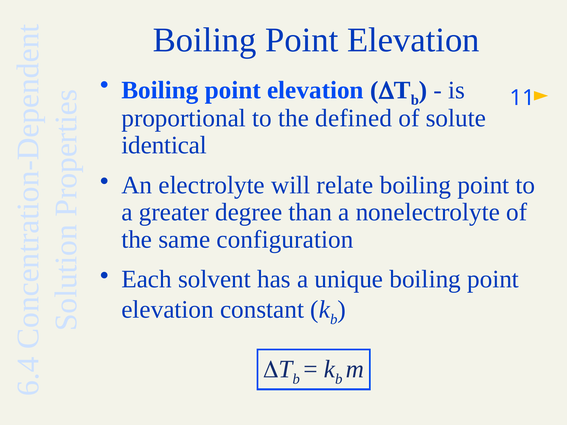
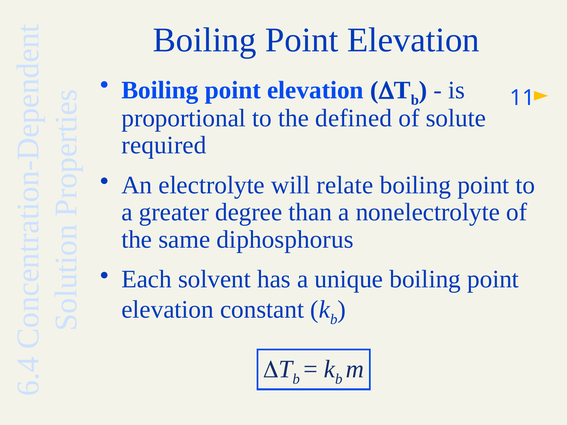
identical: identical -> required
configuration: configuration -> diphosphorus
